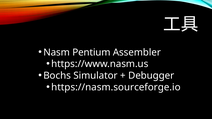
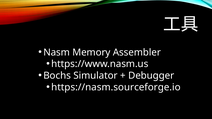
Pentium: Pentium -> Memory
